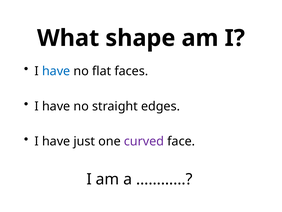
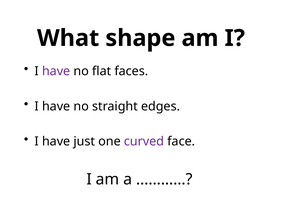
have at (56, 71) colour: blue -> purple
